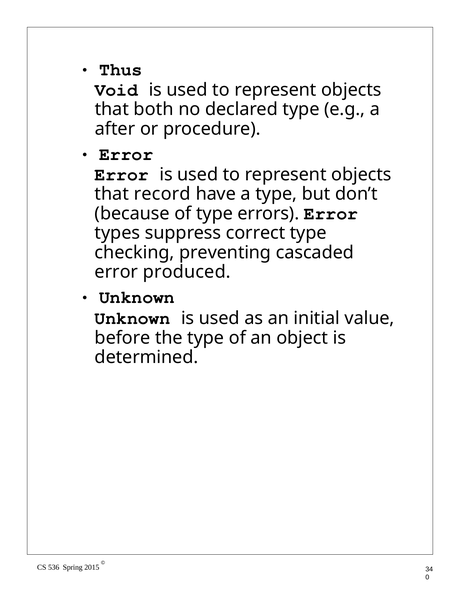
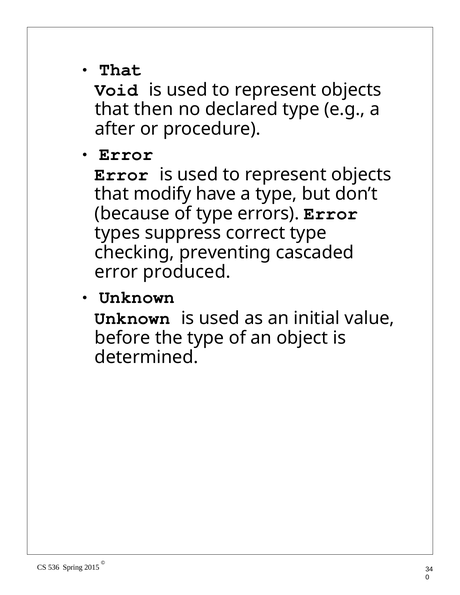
Thus at (121, 70): Thus -> That
both: both -> then
record: record -> modify
